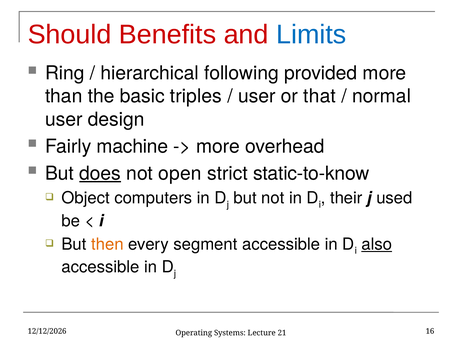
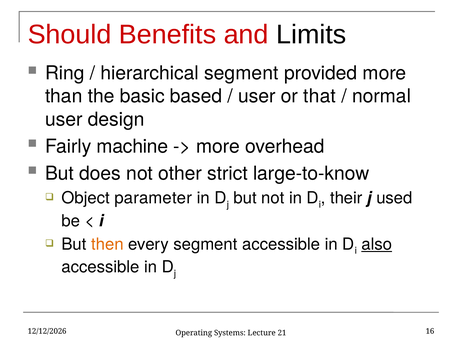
Limits colour: blue -> black
hierarchical following: following -> segment
triples: triples -> based
does underline: present -> none
open: open -> other
static-to-know: static-to-know -> large-to-know
computers: computers -> parameter
